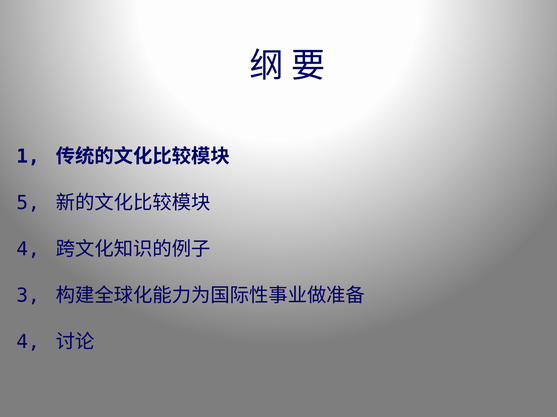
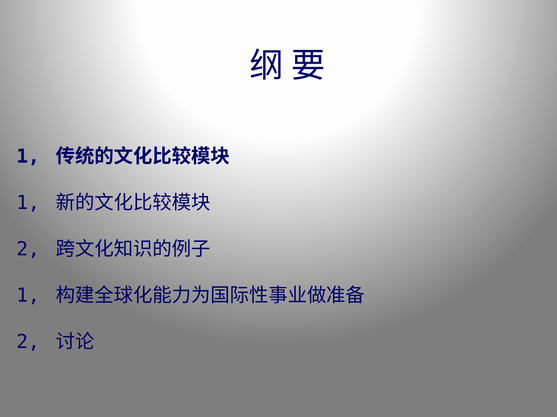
5 at (28, 203): 5 -> 1
4 at (28, 250): 4 -> 2
3 at (28, 296): 3 -> 1
4 at (28, 343): 4 -> 2
